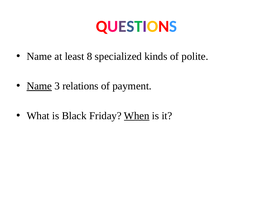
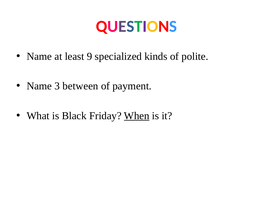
8: 8 -> 9
Name at (39, 86) underline: present -> none
relations: relations -> between
